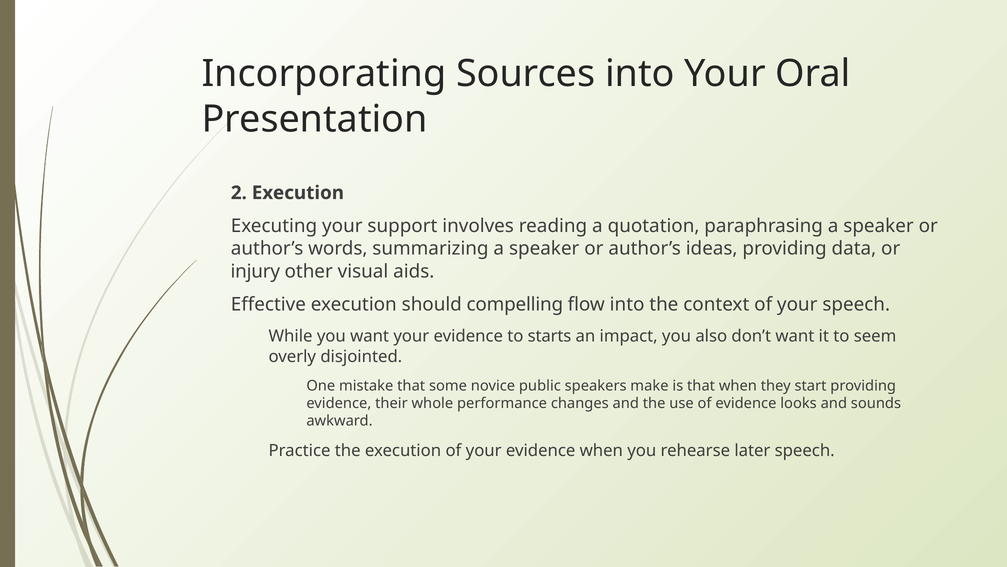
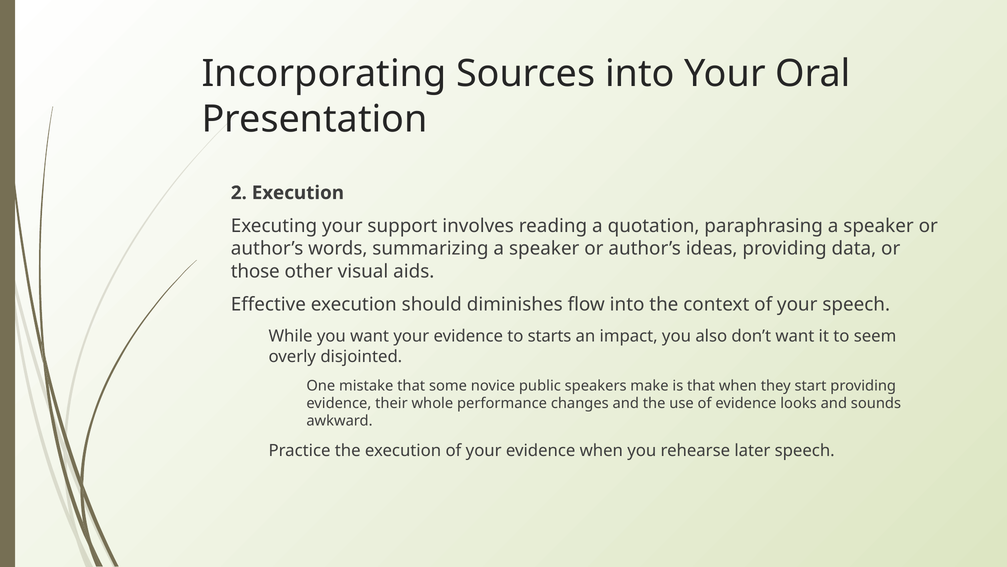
injury: injury -> those
compelling: compelling -> diminishes
